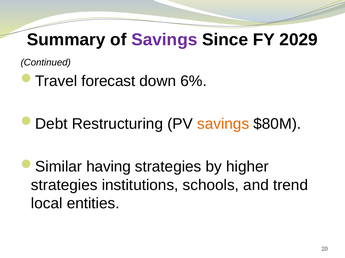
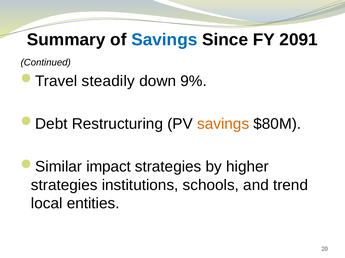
Savings at (164, 40) colour: purple -> blue
2029: 2029 -> 2091
forecast: forecast -> steadily
6%: 6% -> 9%
having: having -> impact
